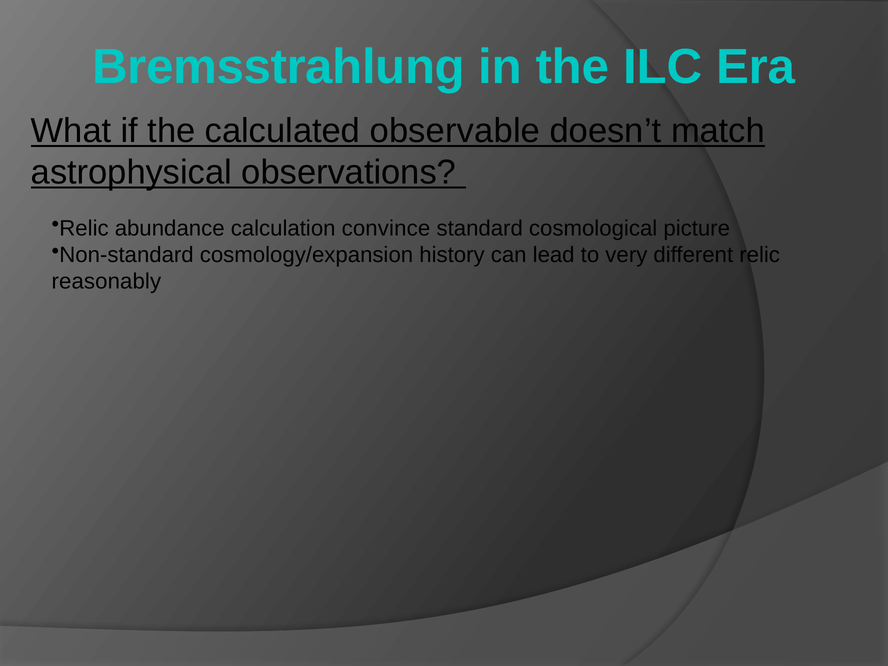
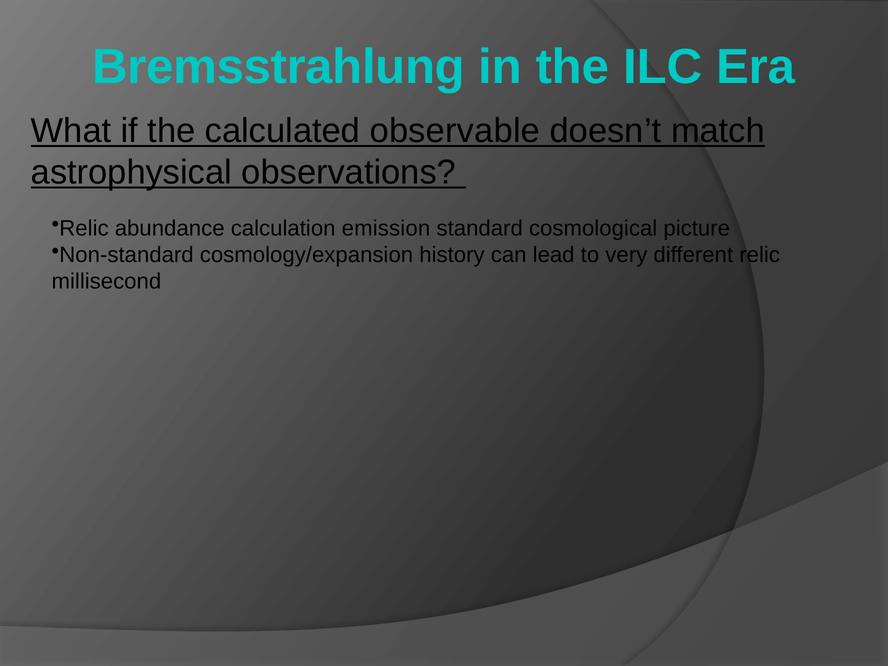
convince: convince -> emission
reasonably: reasonably -> millisecond
